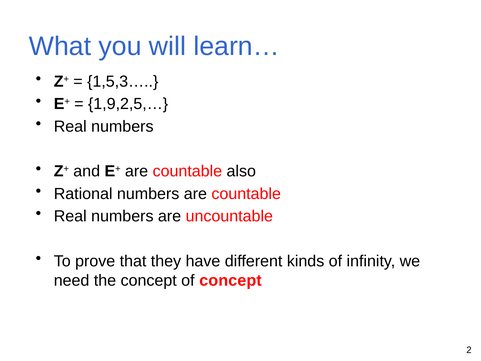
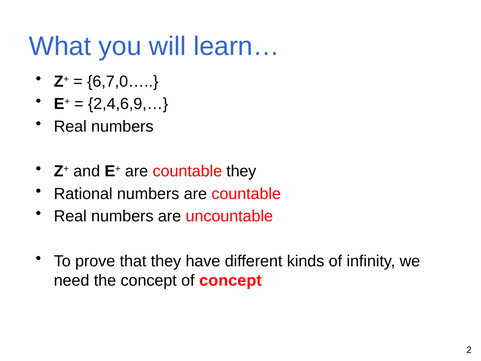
1,5,3…: 1,5,3… -> 6,7,0…
1,9,2,5,…: 1,9,2,5,… -> 2,4,6,9,…
countable also: also -> they
